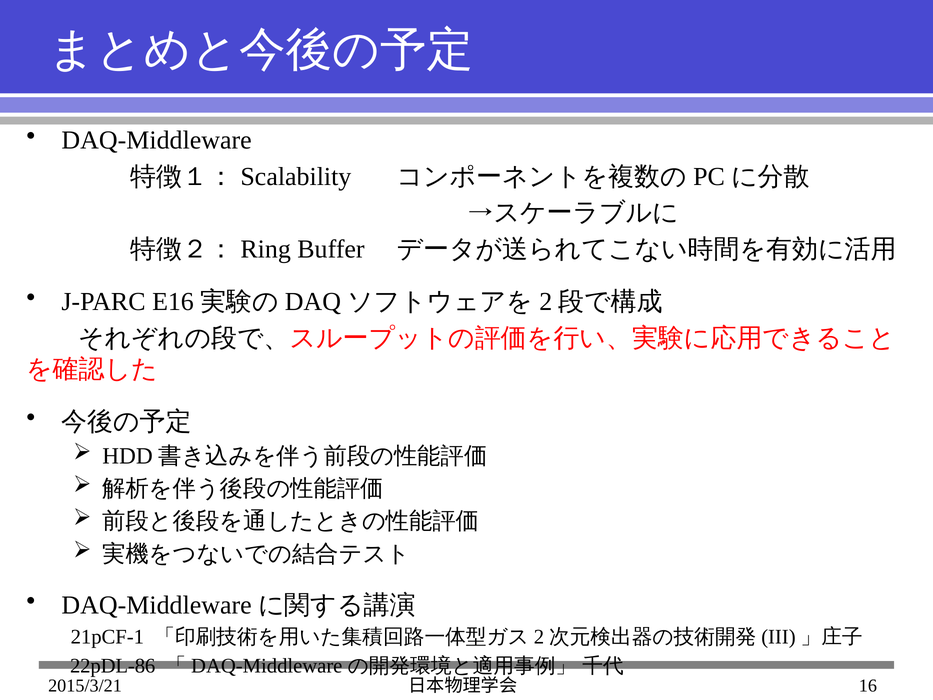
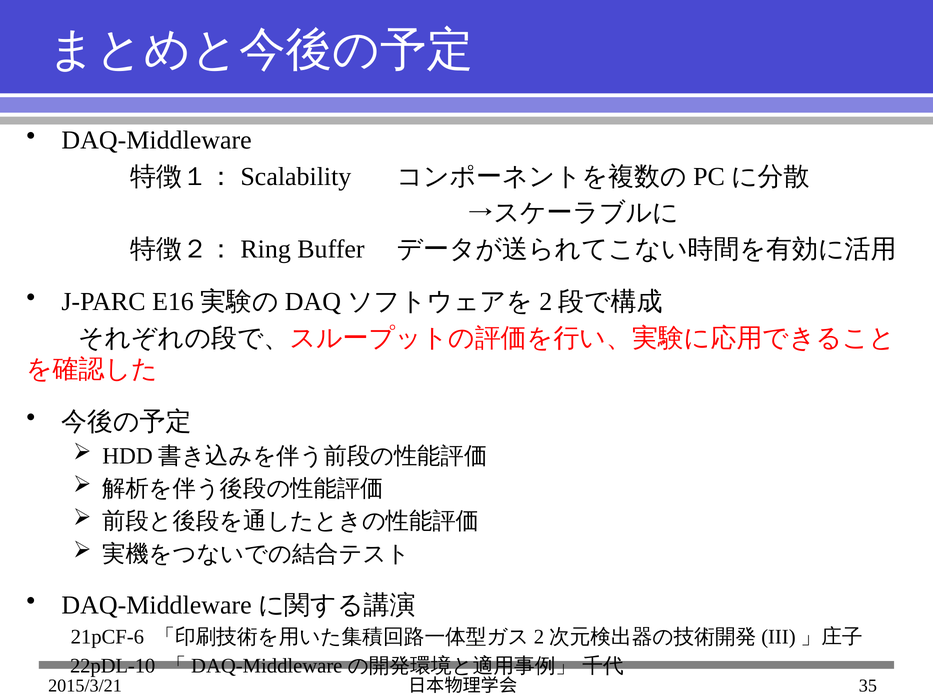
21pCF-1: 21pCF-1 -> 21pCF-6
22pDL-86: 22pDL-86 -> 22pDL-10
16: 16 -> 35
